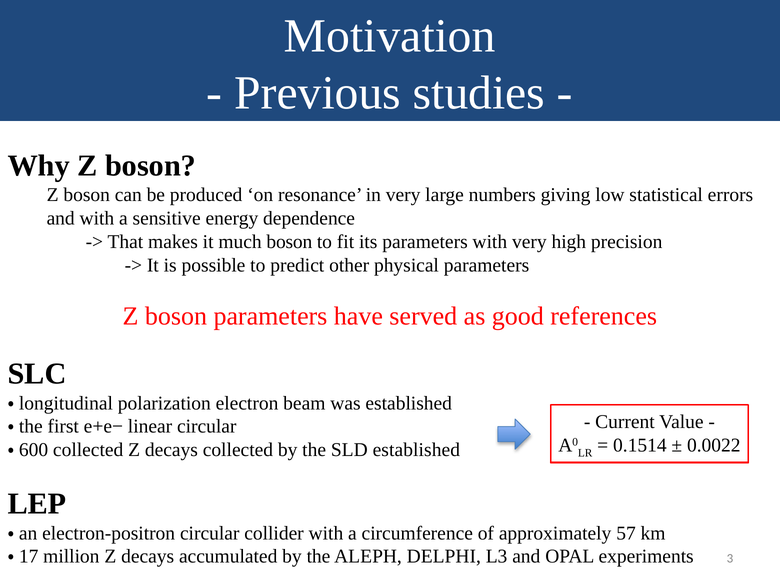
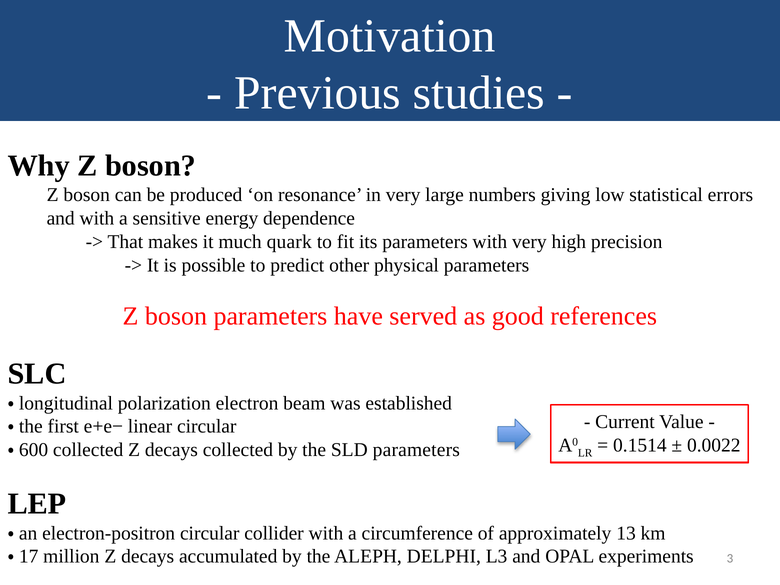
much boson: boson -> quark
SLD established: established -> parameters
57: 57 -> 13
